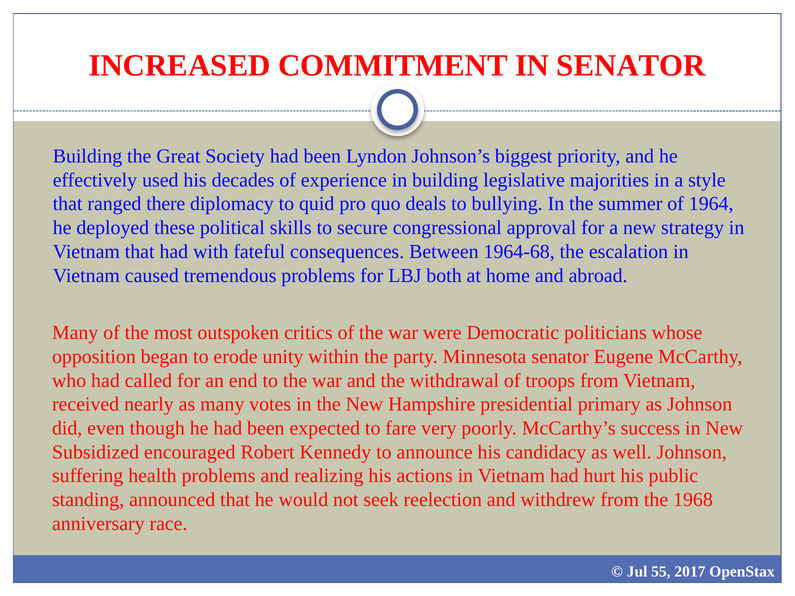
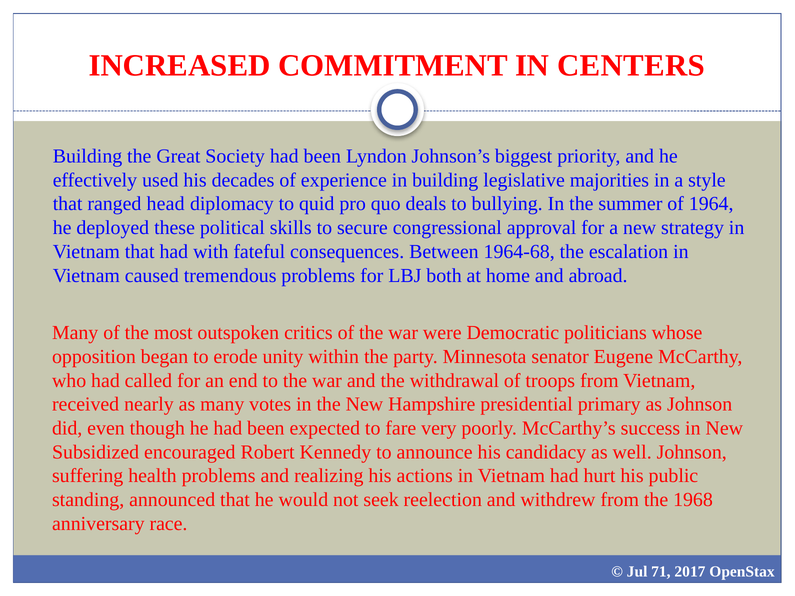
IN SENATOR: SENATOR -> CENTERS
there: there -> head
55: 55 -> 71
